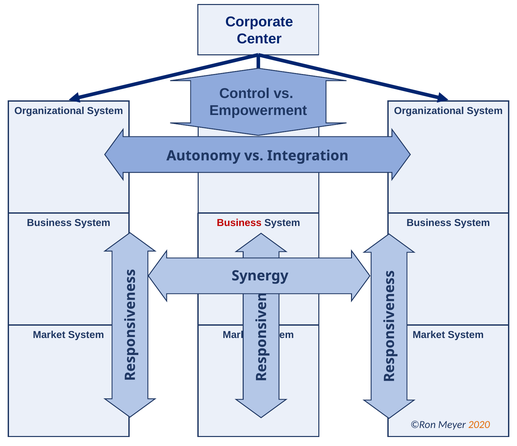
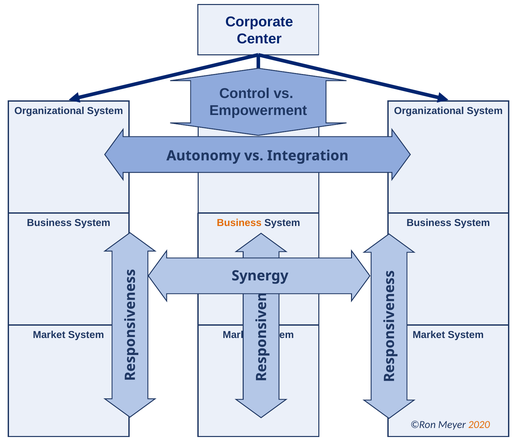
Business at (239, 223) colour: red -> orange
